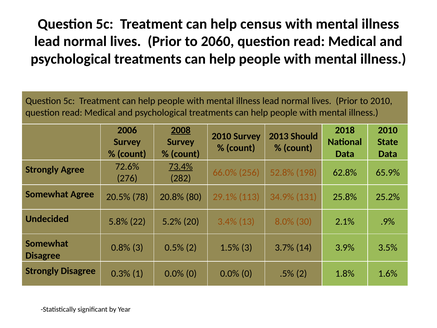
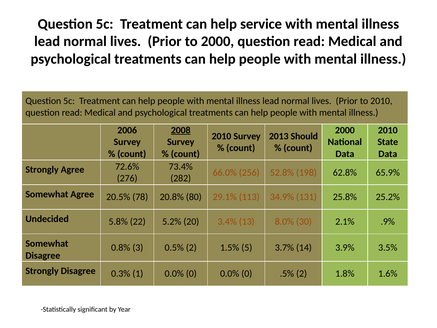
census: census -> service
to 2060: 2060 -> 2000
2018 at (345, 130): 2018 -> 2000
73.4% underline: present -> none
1.5% 3: 3 -> 5
